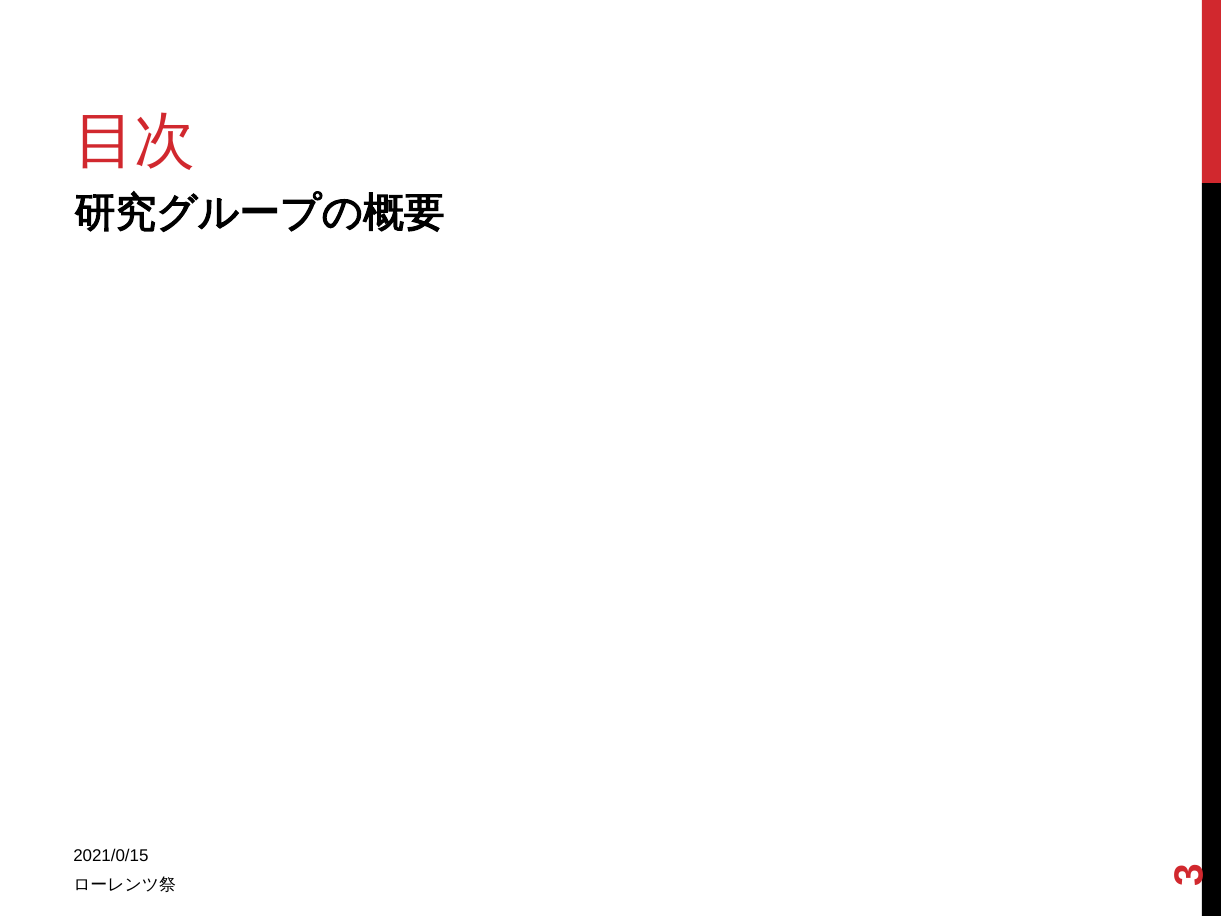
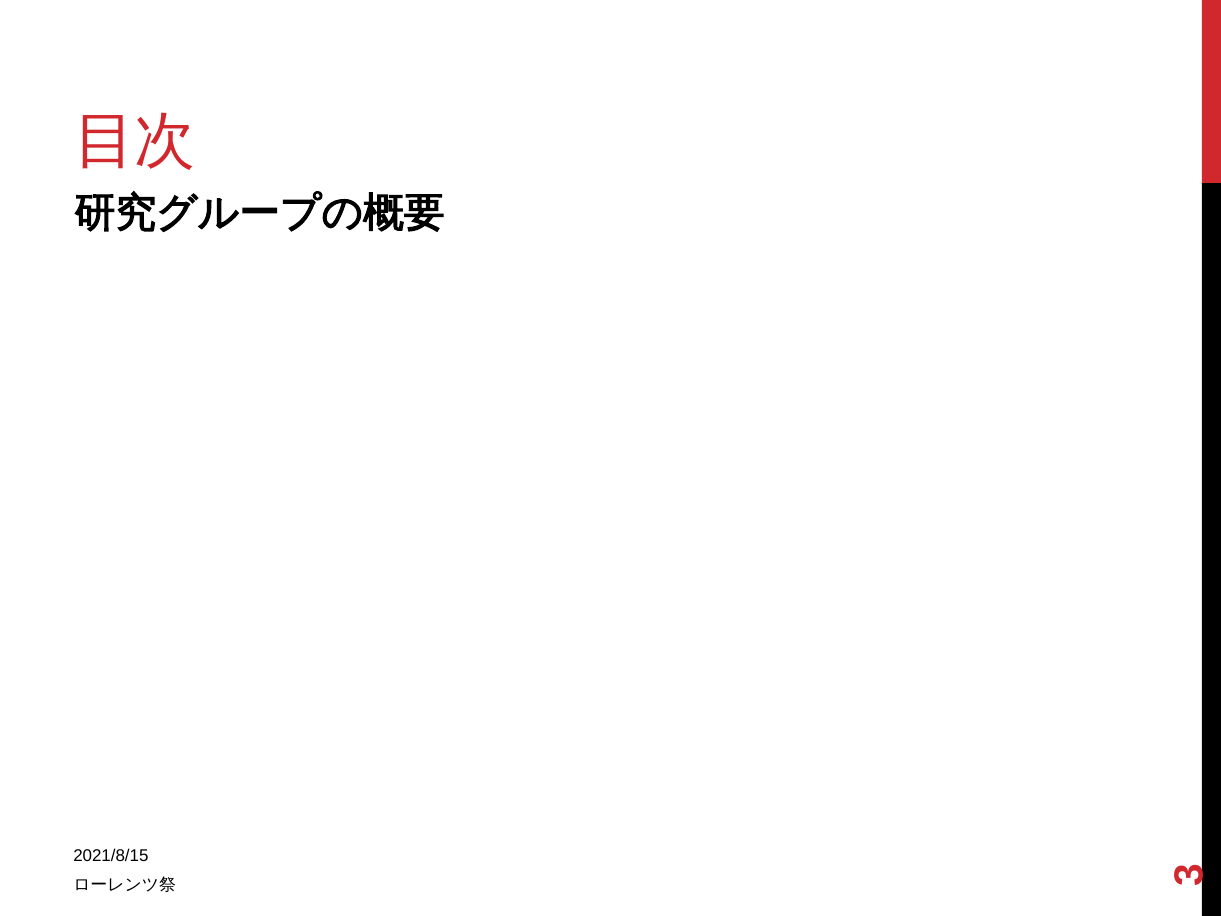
2021/0/15: 2021/0/15 -> 2021/8/15
